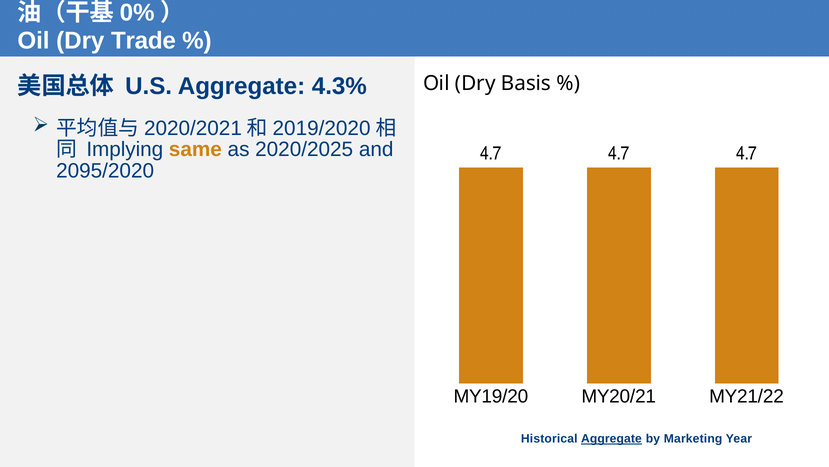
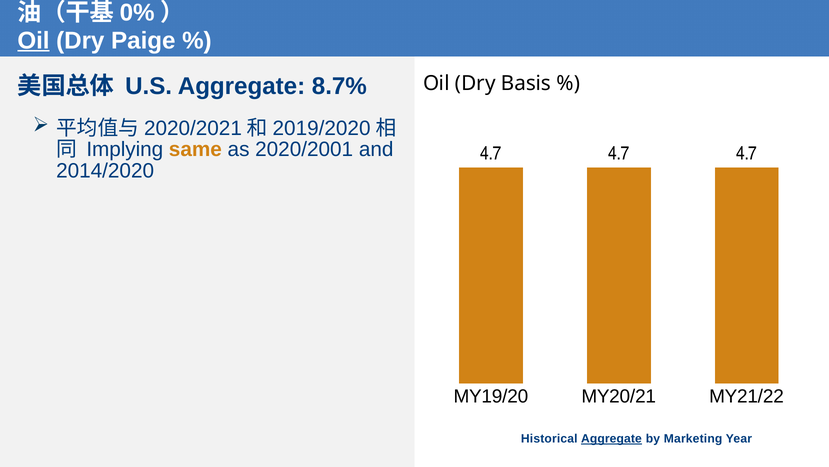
Oil at (33, 40) underline: none -> present
Trade: Trade -> Paige
4.3%: 4.3% -> 8.7%
2020/2025: 2020/2025 -> 2020/2001
2095/2020: 2095/2020 -> 2014/2020
